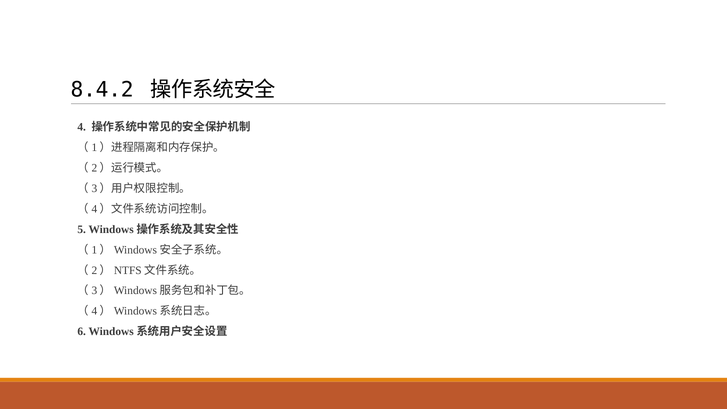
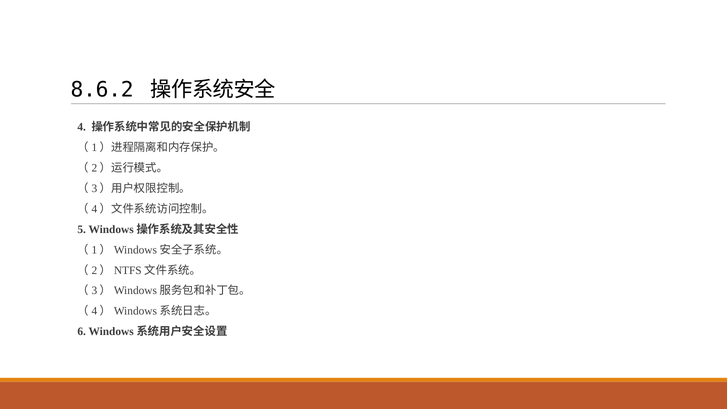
8.4.2: 8.4.2 -> 8.6.2
